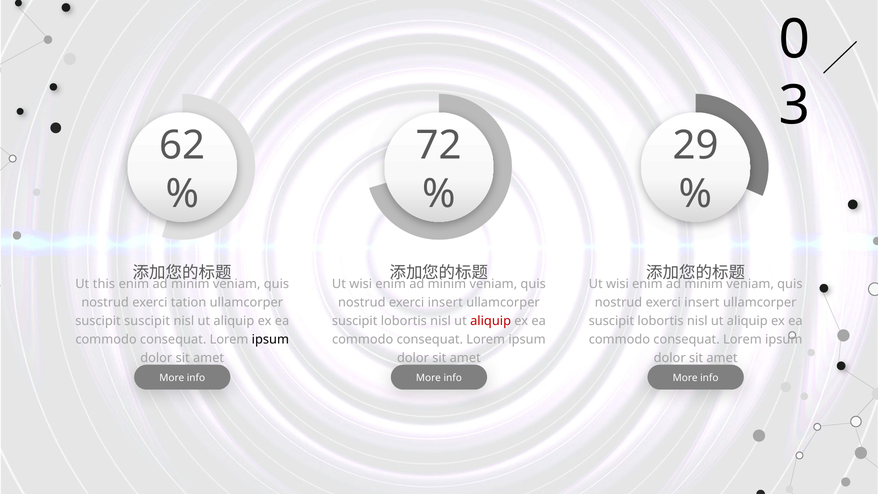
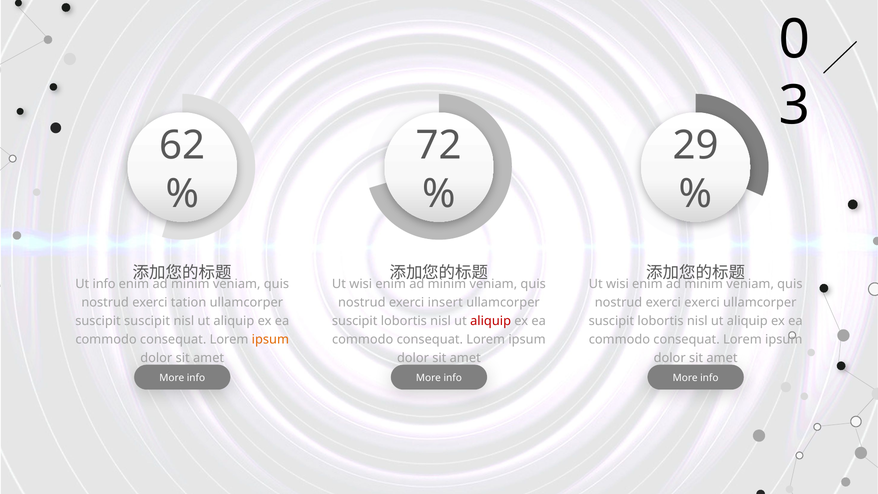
Ut this: this -> info
insert at (702, 303): insert -> exerci
ipsum at (270, 339) colour: black -> orange
